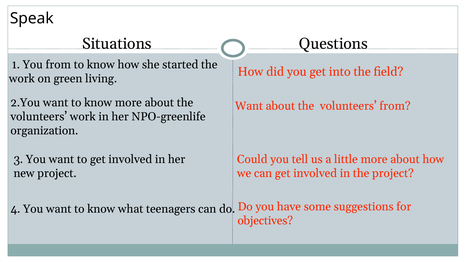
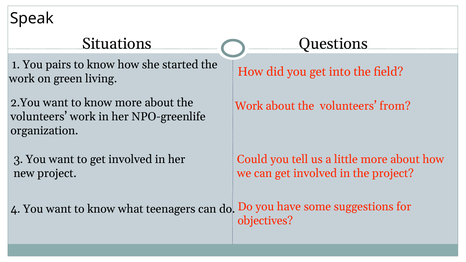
You from: from -> pairs
Want at (249, 106): Want -> Work
